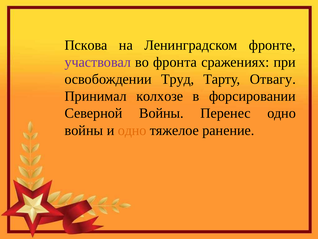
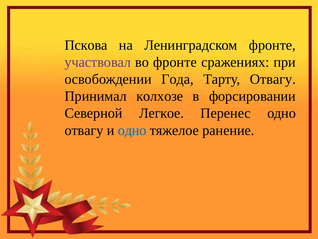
во фронта: фронта -> фронте
Труд: Труд -> Года
Северной Войны: Войны -> Легкое
войны at (84, 130): войны -> отвагу
одно at (132, 130) colour: orange -> blue
